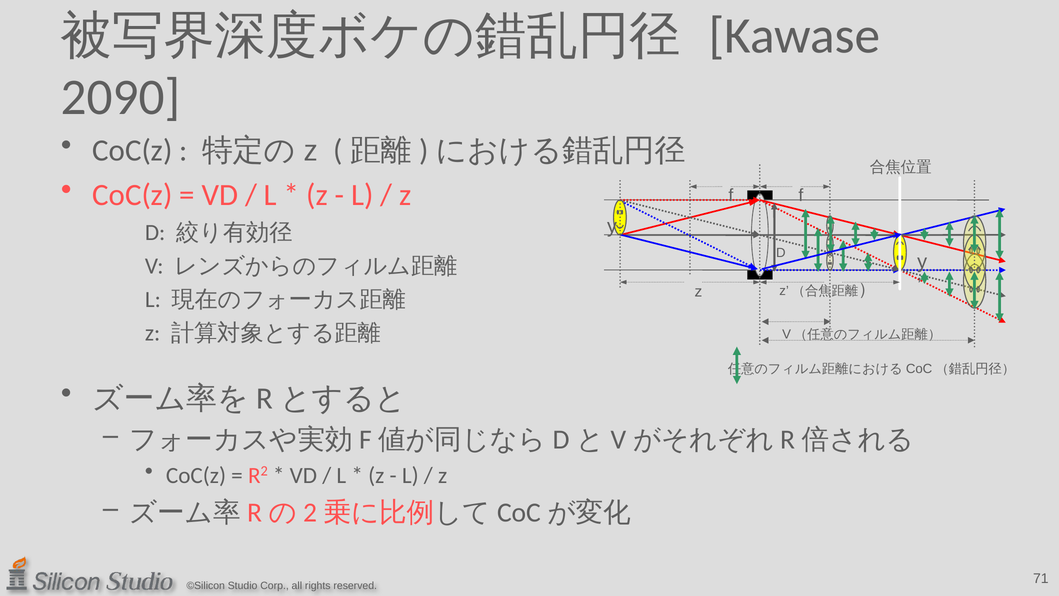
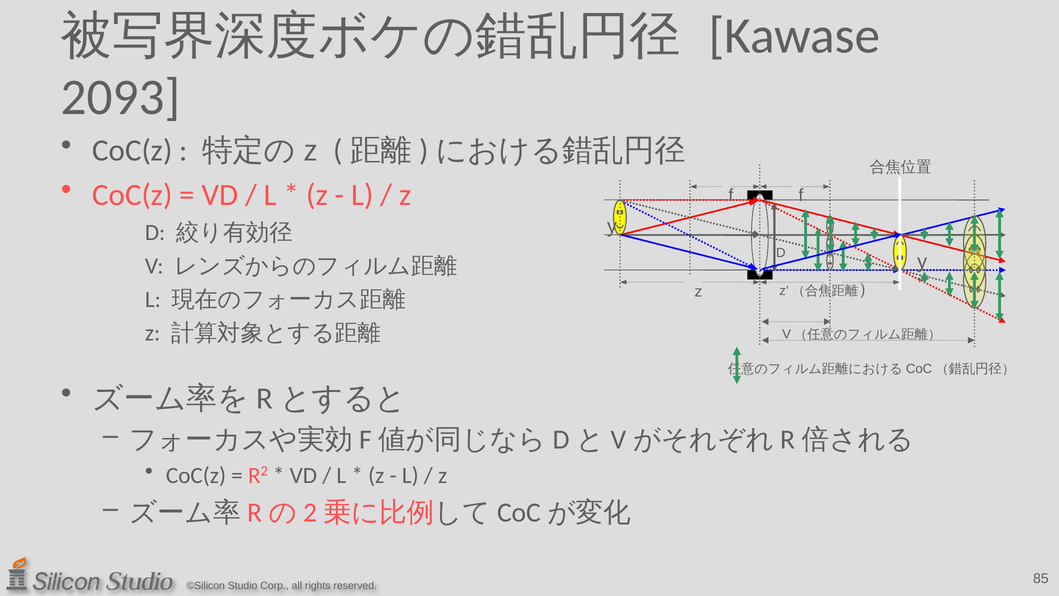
2090: 2090 -> 2093
71: 71 -> 85
